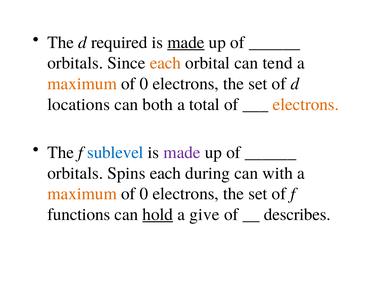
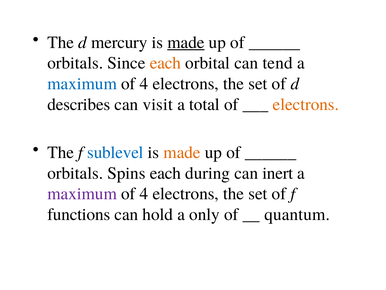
required: required -> mercury
maximum at (82, 84) colour: orange -> blue
0 at (144, 84): 0 -> 4
locations: locations -> describes
both: both -> visit
made at (182, 152) colour: purple -> orange
with: with -> inert
maximum at (82, 193) colour: orange -> purple
0 at (144, 193): 0 -> 4
hold underline: present -> none
give: give -> only
describes: describes -> quantum
